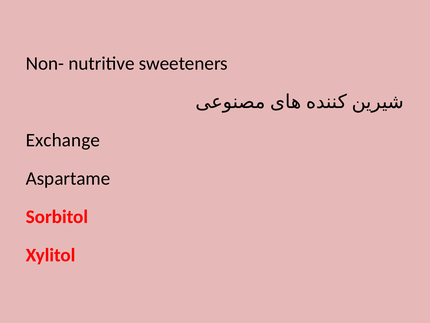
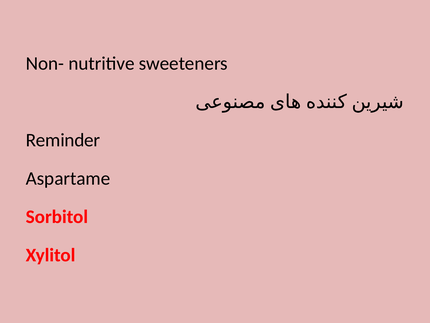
Exchange: Exchange -> Reminder
